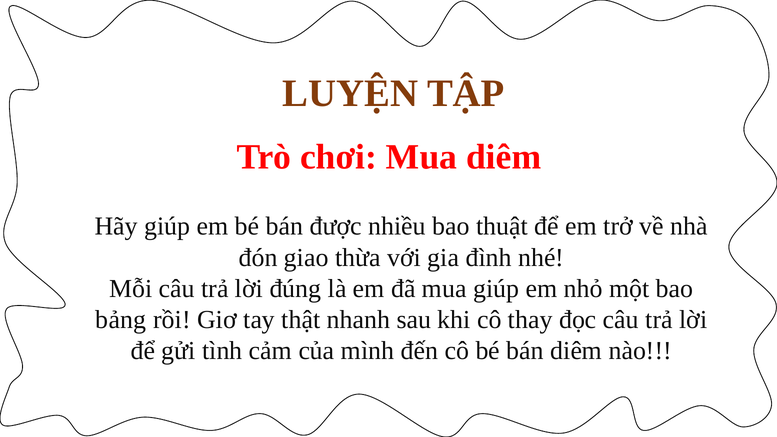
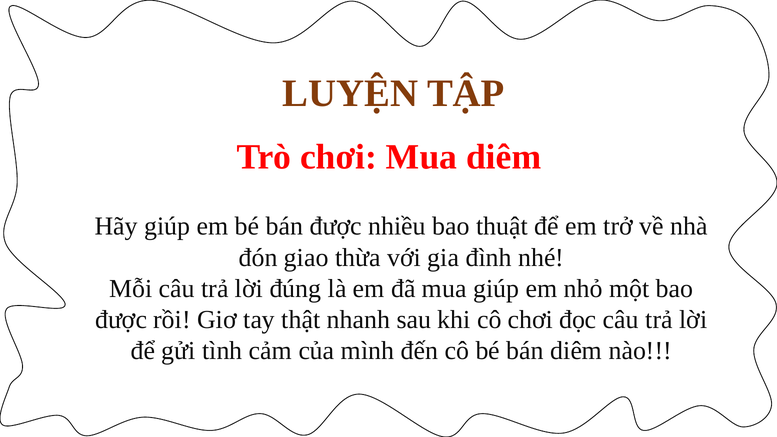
bảng at (121, 320): bảng -> được
cô thay: thay -> chơi
